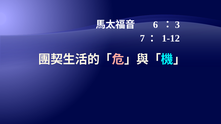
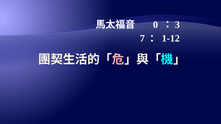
6: 6 -> 0
